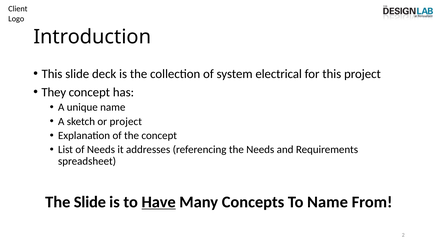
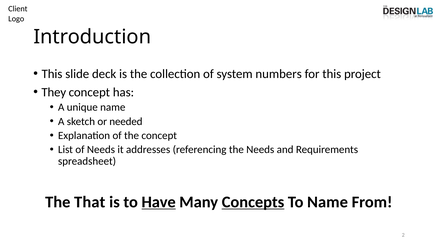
electrical: electrical -> numbers
or project: project -> needed
The Slide: Slide -> That
Concepts underline: none -> present
